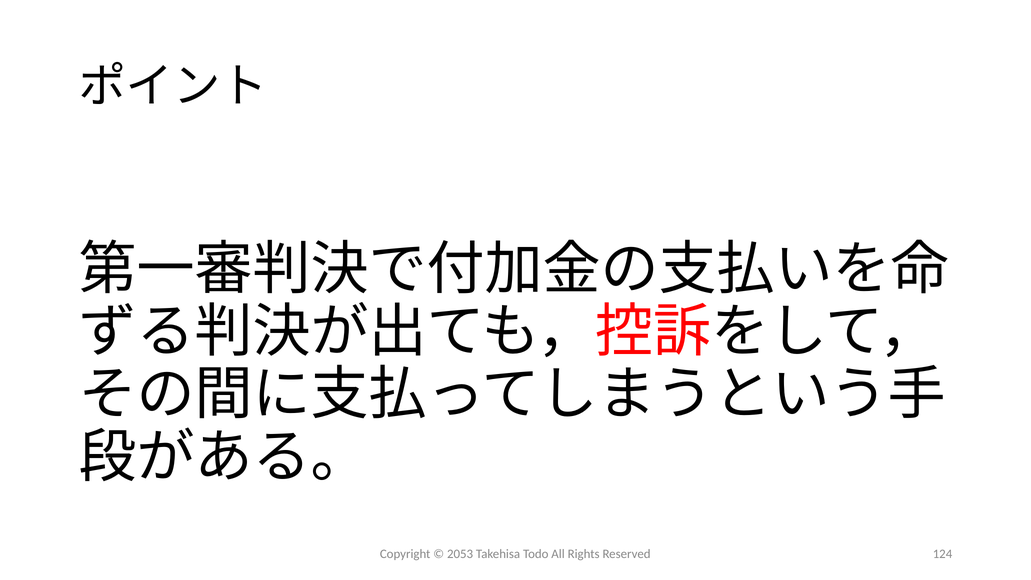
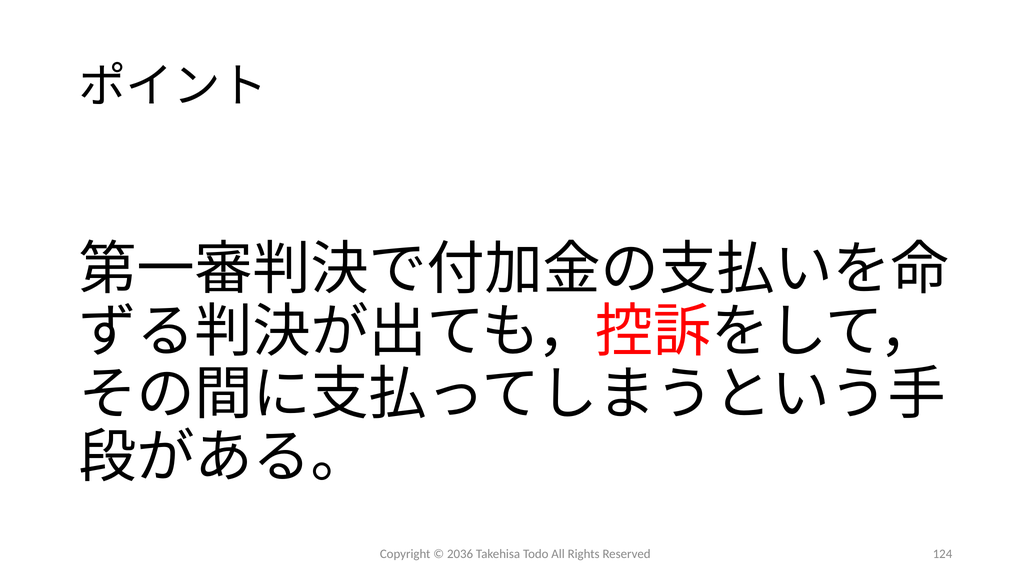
2053: 2053 -> 2036
